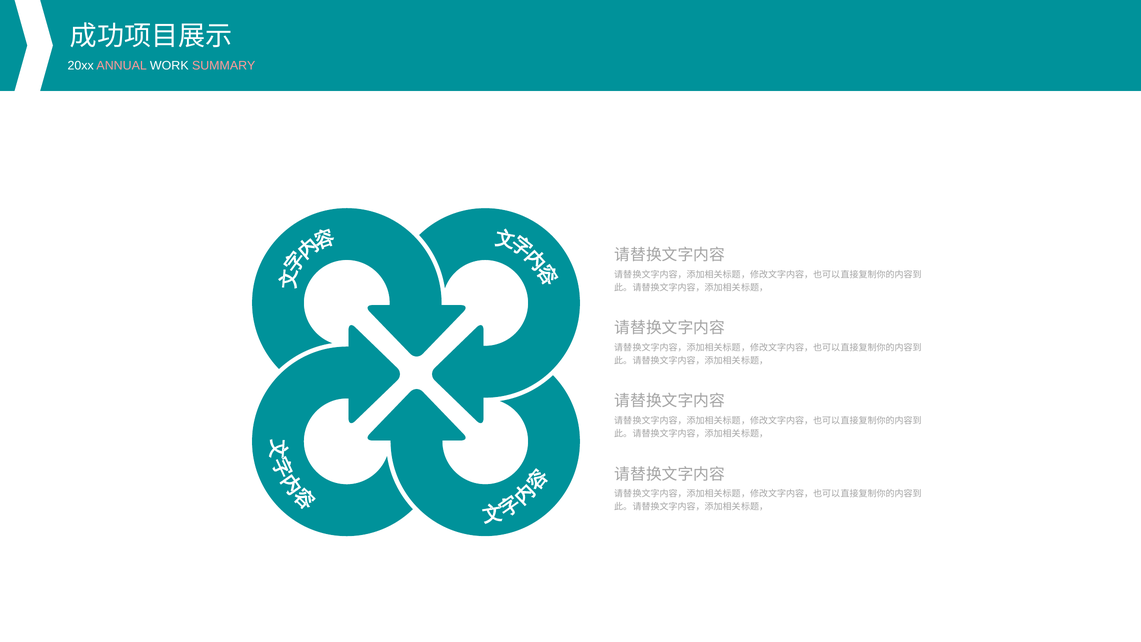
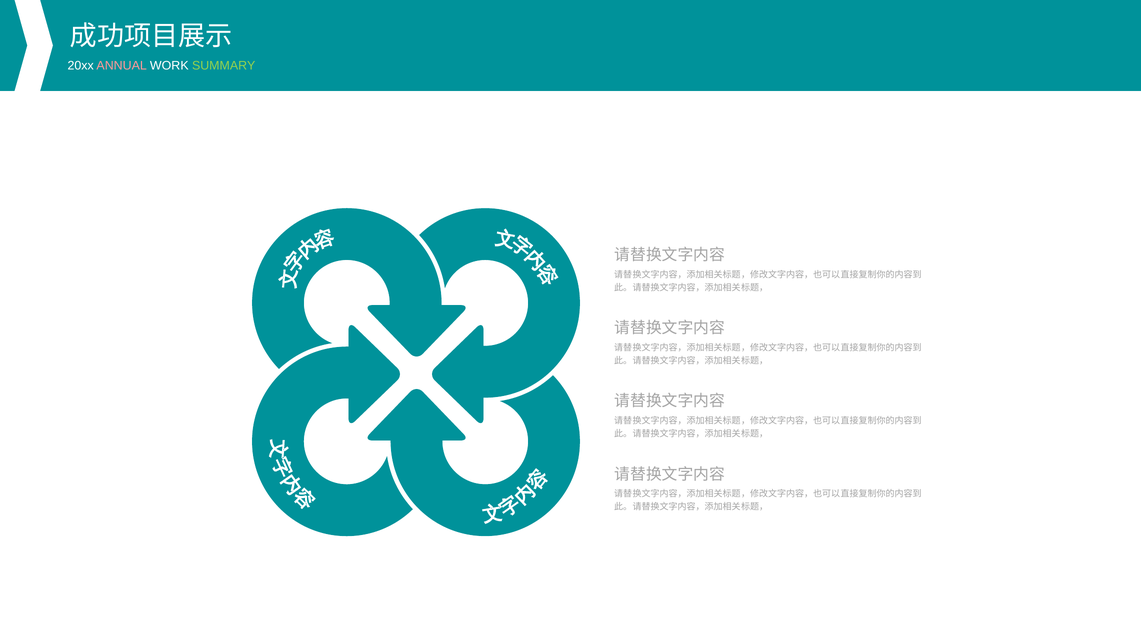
SUMMARY colour: pink -> light green
